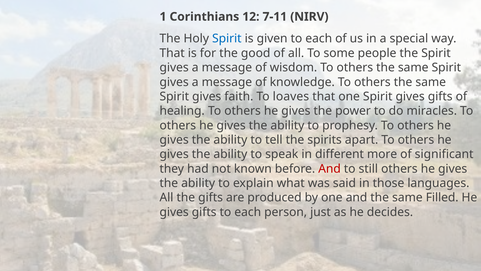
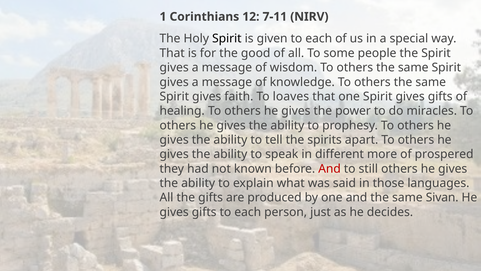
Spirit at (227, 39) colour: blue -> black
significant: significant -> prospered
Filled: Filled -> Sivan
